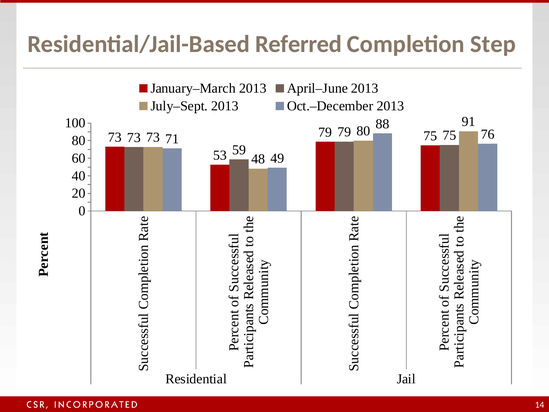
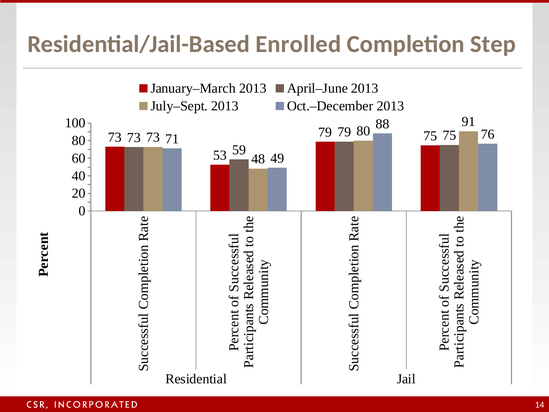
Referred: Referred -> Enrolled
